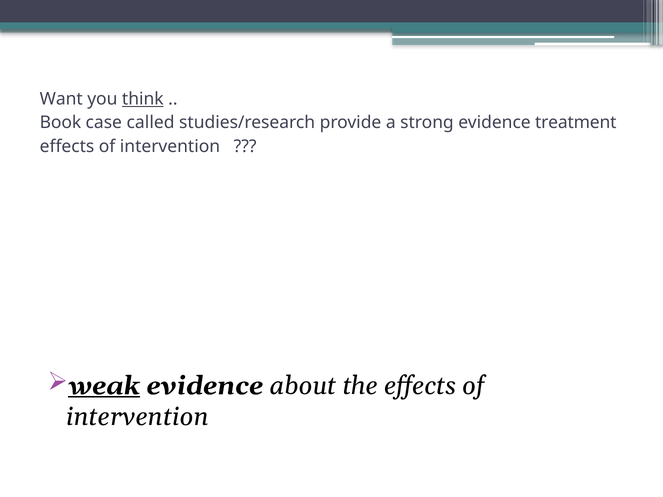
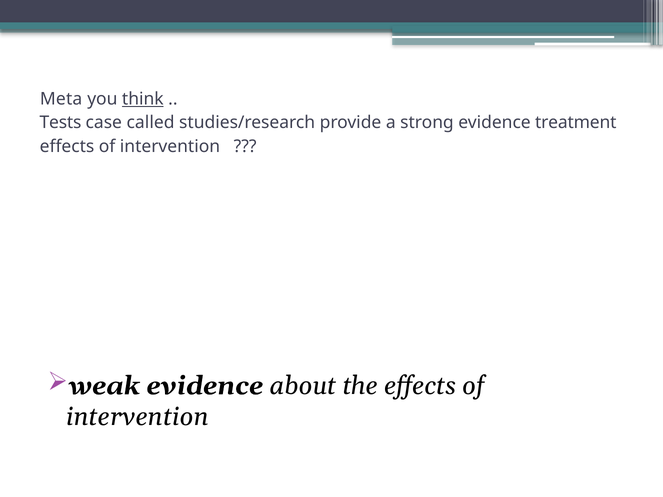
Want: Want -> Meta
Book: Book -> Tests
weak underline: present -> none
